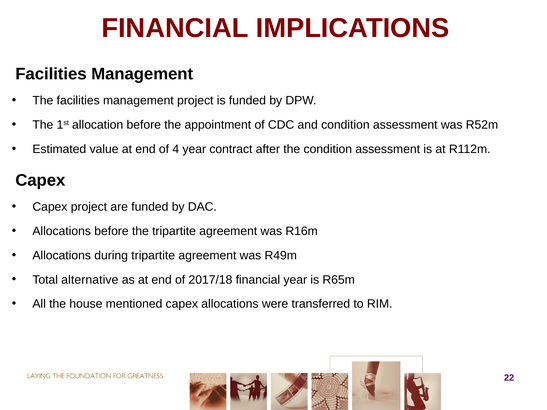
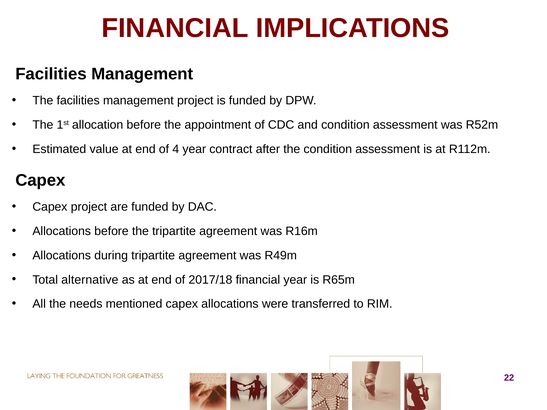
house: house -> needs
